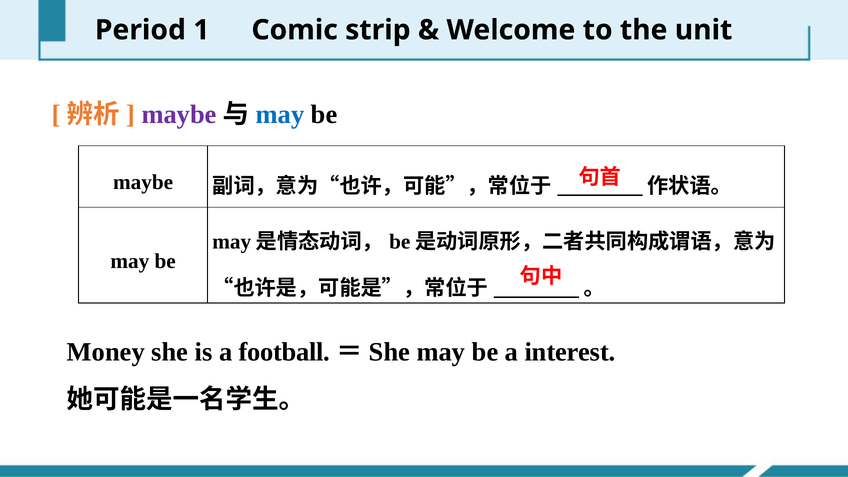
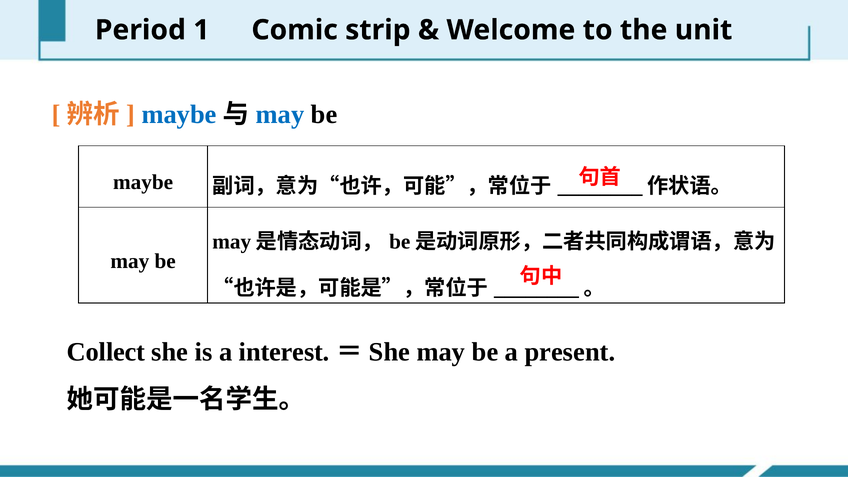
maybe at (179, 115) colour: purple -> blue
Money: Money -> Collect
football: football -> interest
interest: interest -> present
